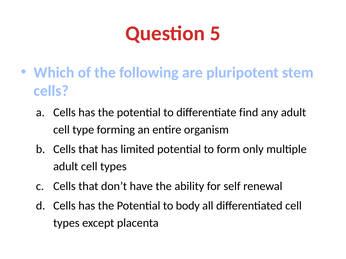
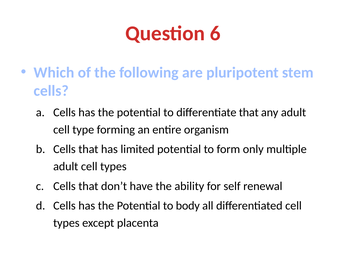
5: 5 -> 6
differentiate find: find -> that
